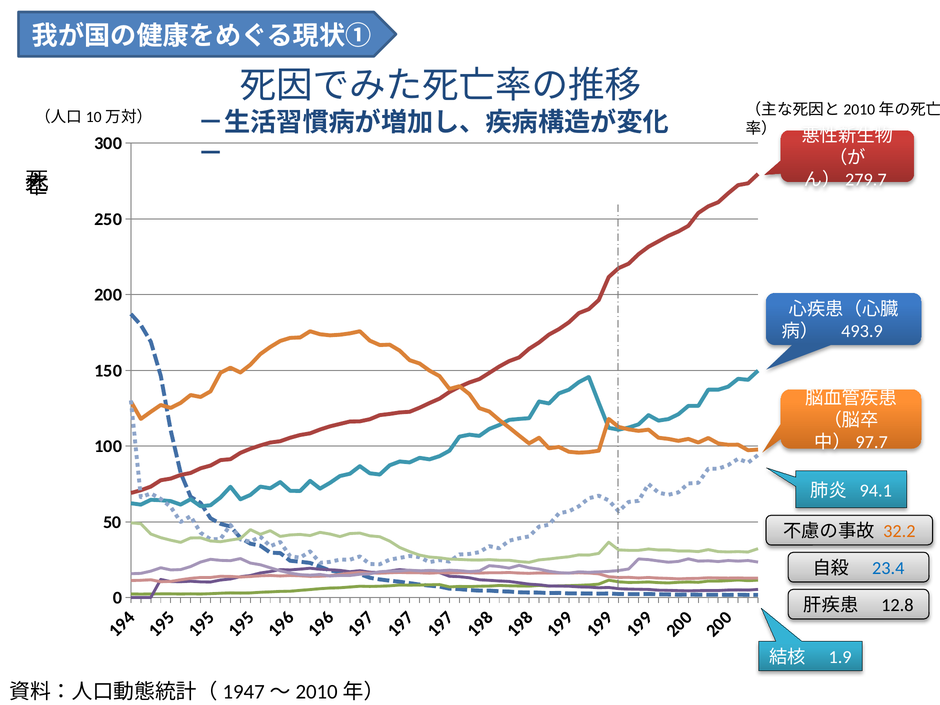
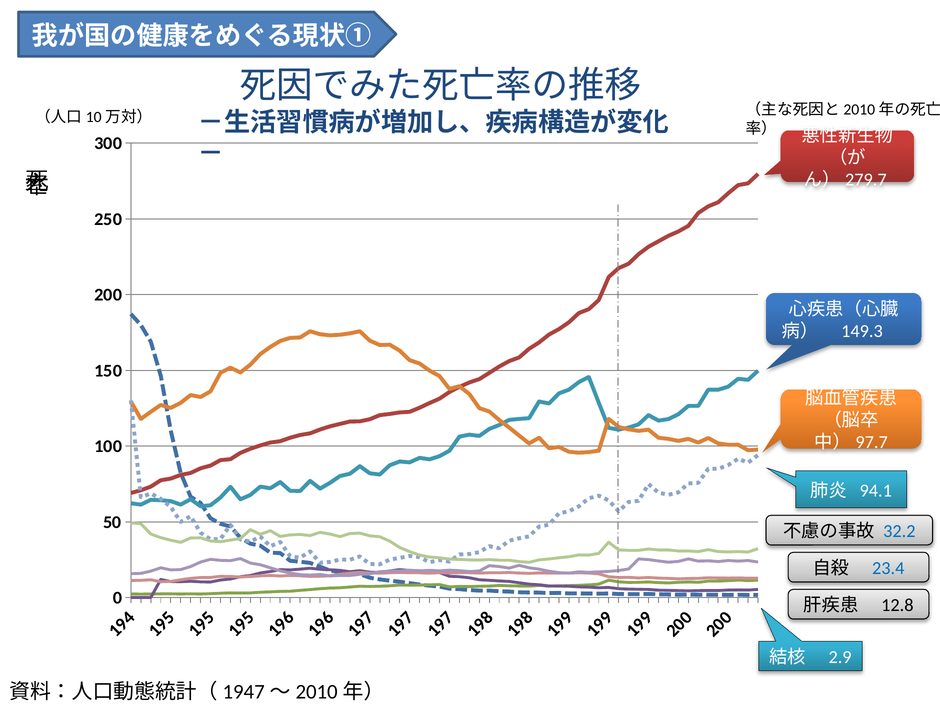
493.9: 493.9 -> 149.3
32.2 colour: orange -> blue
1.9: 1.9 -> 2.9
